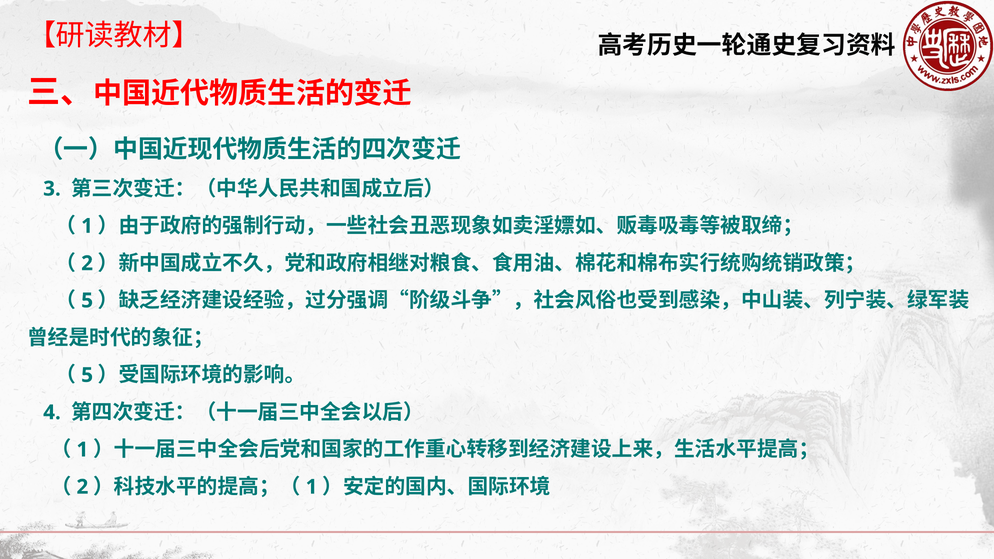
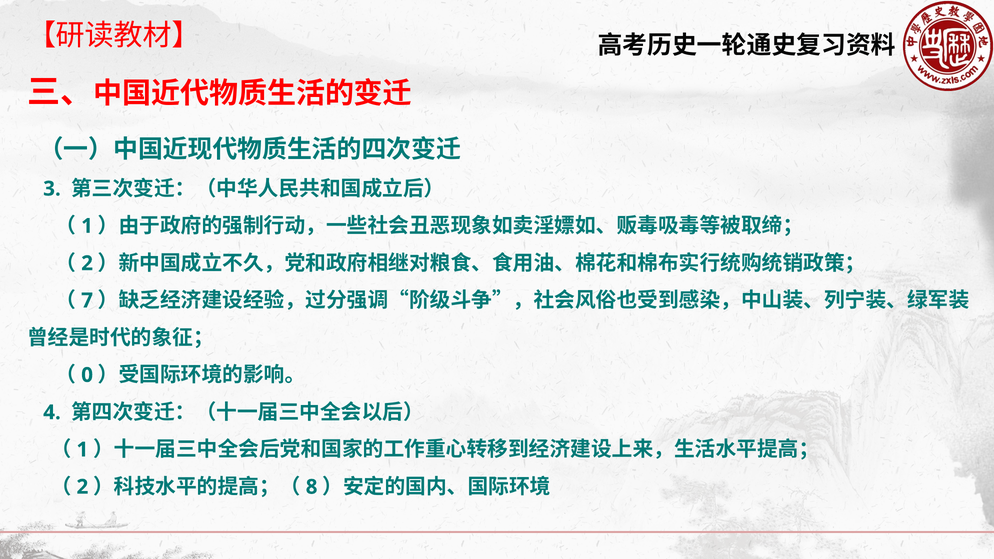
5 at (87, 301): 5 -> 7
5 at (87, 375): 5 -> 0
1 at (312, 487): 1 -> 8
